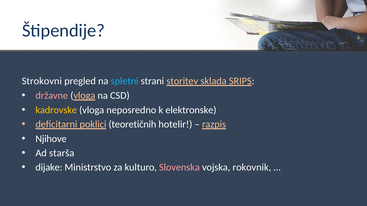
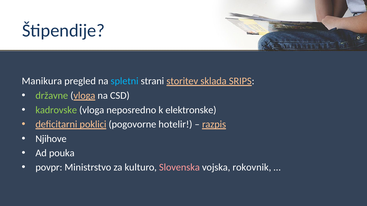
Strokovni: Strokovni -> Manikura
državne colour: pink -> light green
kadrovske colour: yellow -> light green
teoretičnih: teoretičnih -> pogovorne
starša: starša -> pouka
dijake: dijake -> povpr
